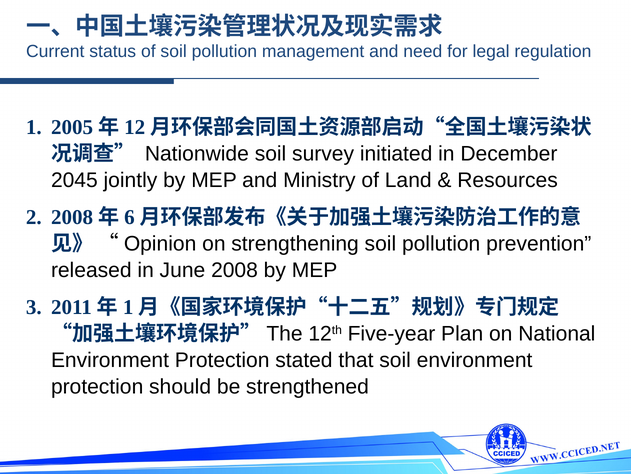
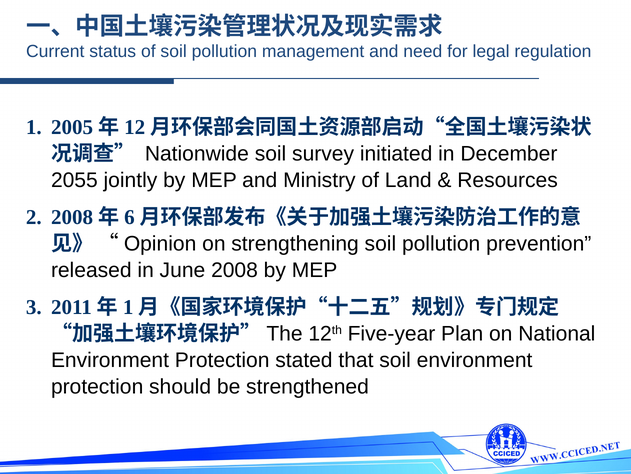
2045: 2045 -> 2055
